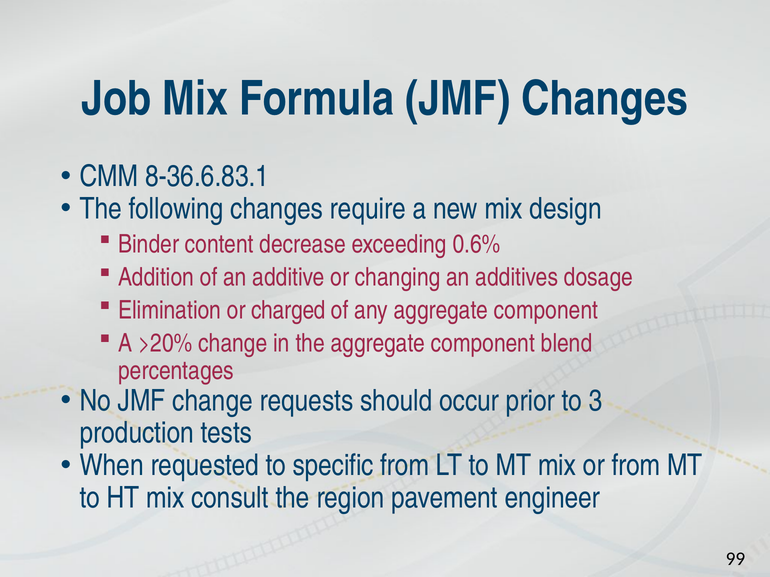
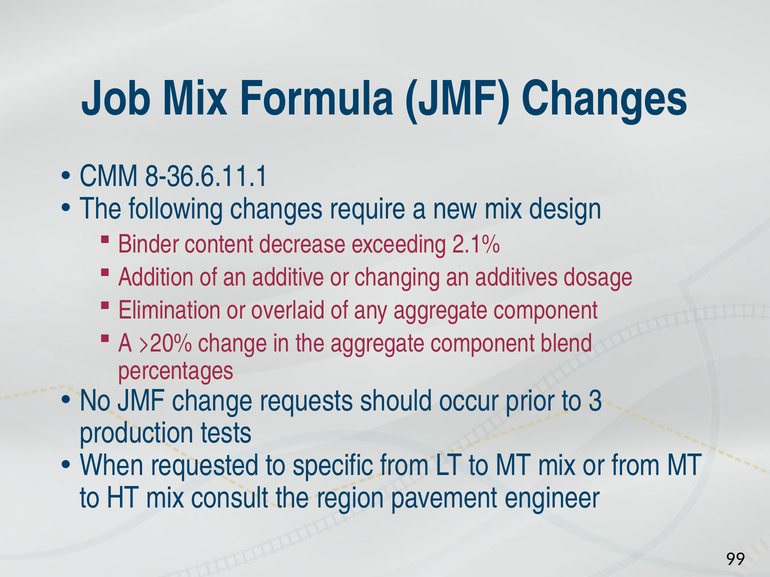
8-36.6.83.1: 8-36.6.83.1 -> 8-36.6.11.1
0.6%: 0.6% -> 2.1%
charged: charged -> overlaid
